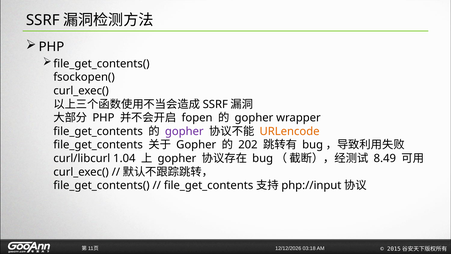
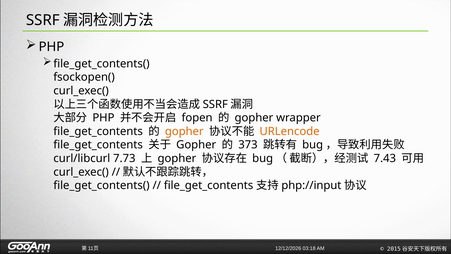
gopher at (184, 131) colour: purple -> orange
202: 202 -> 373
1.04: 1.04 -> 7.73
8.49: 8.49 -> 7.43
